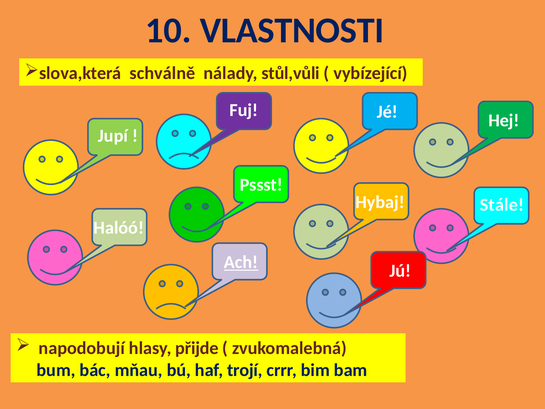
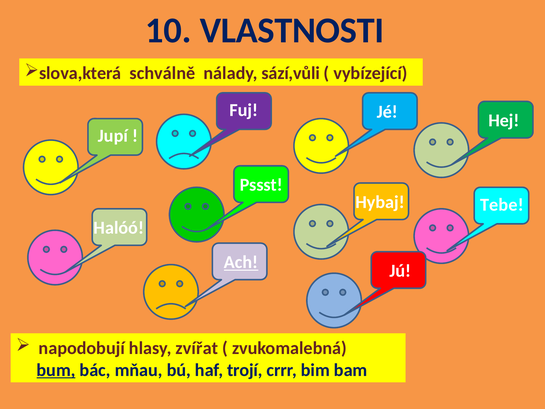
stůl,vůli: stůl,vůli -> sází,vůli
Stále: Stále -> Tebe
přijde: přijde -> zvířat
bum underline: none -> present
